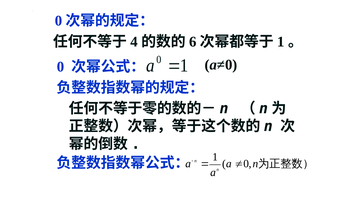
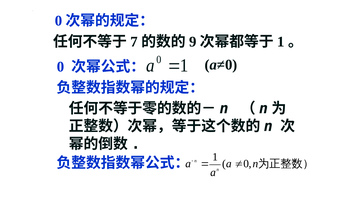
4: 4 -> 7
6: 6 -> 9
